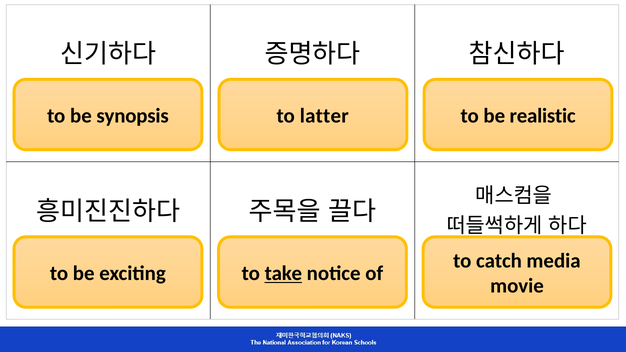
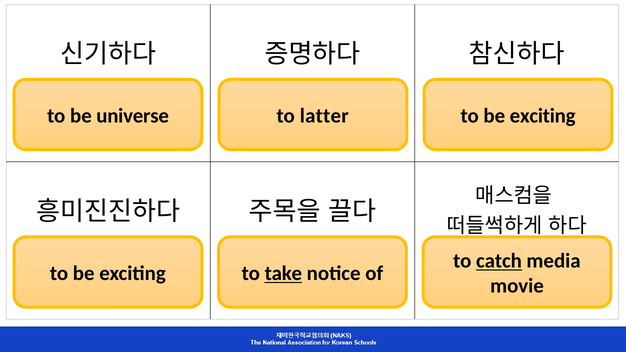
synopsis: synopsis -> universe
realistic at (543, 116): realistic -> exciting
catch underline: none -> present
